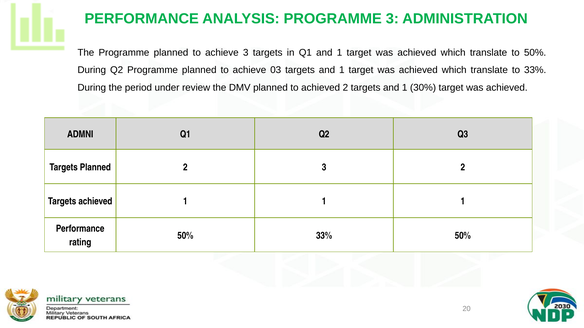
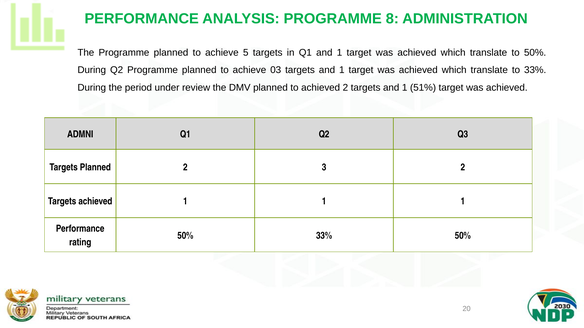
PROGRAMME 3: 3 -> 8
achieve 3: 3 -> 5
30%: 30% -> 51%
